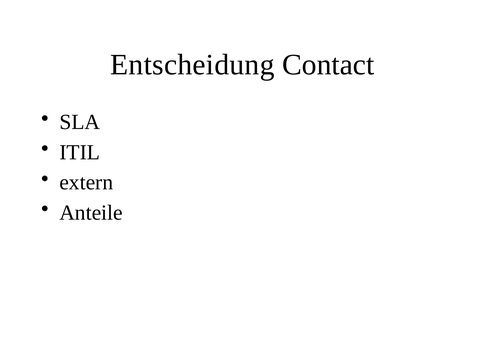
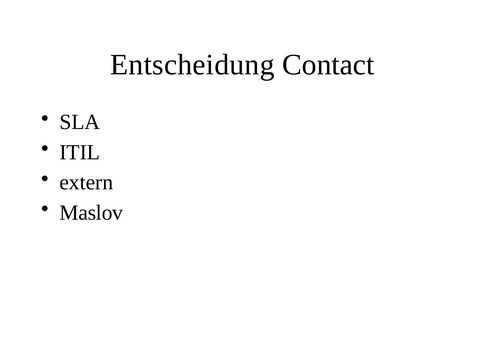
Anteile: Anteile -> Maslov
